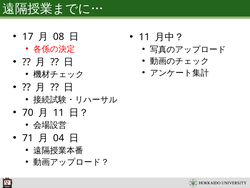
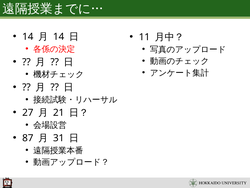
17 at (28, 37): 17 -> 14
08 at (59, 37): 08 -> 14
70: 70 -> 27
11 at (59, 112): 11 -> 21
71: 71 -> 87
04: 04 -> 31
